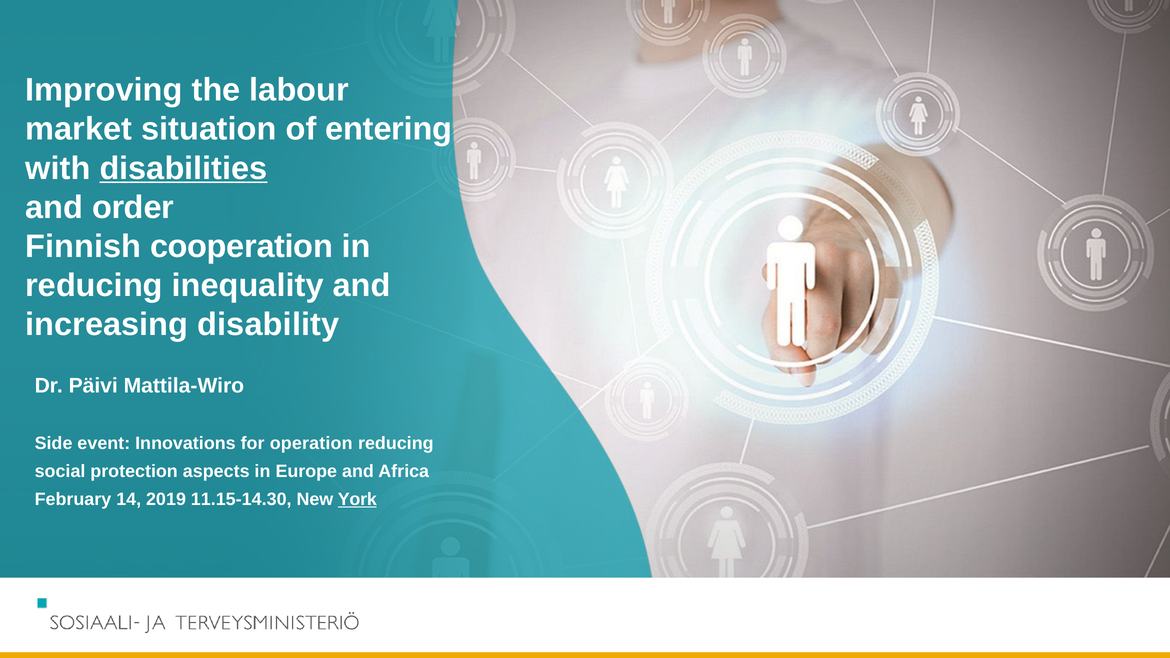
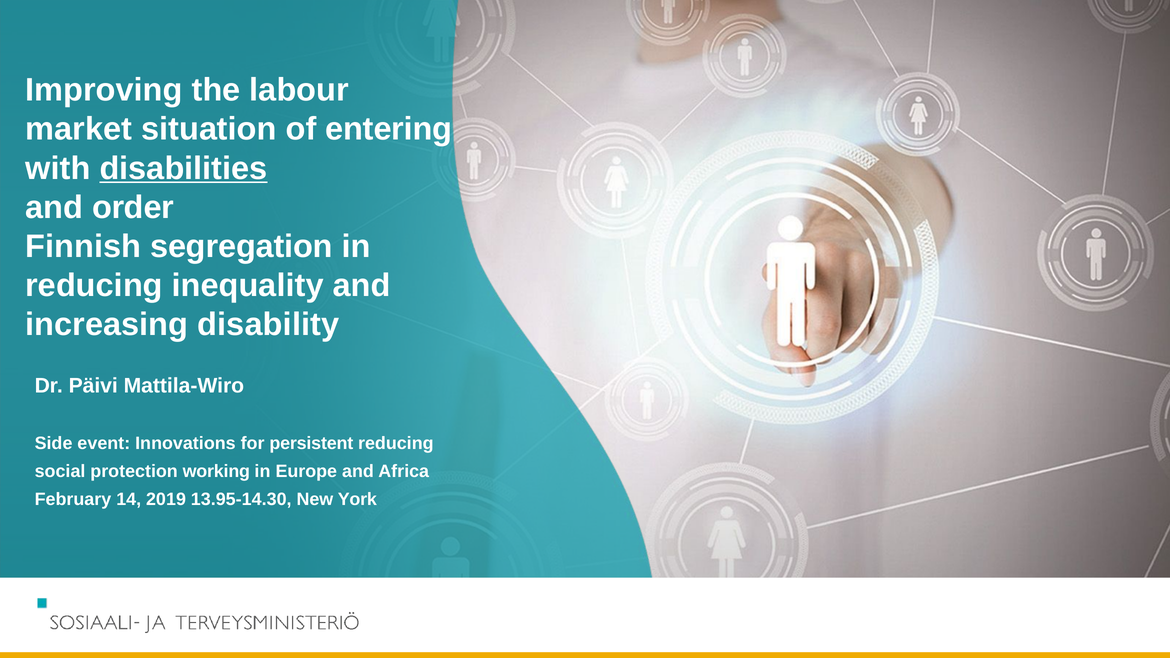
cooperation: cooperation -> segregation
operation: operation -> persistent
aspects: aspects -> working
11.15-14.30: 11.15-14.30 -> 13.95-14.30
York underline: present -> none
